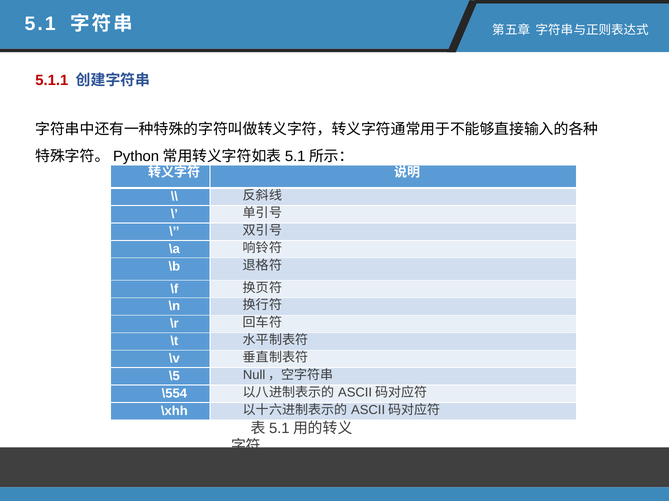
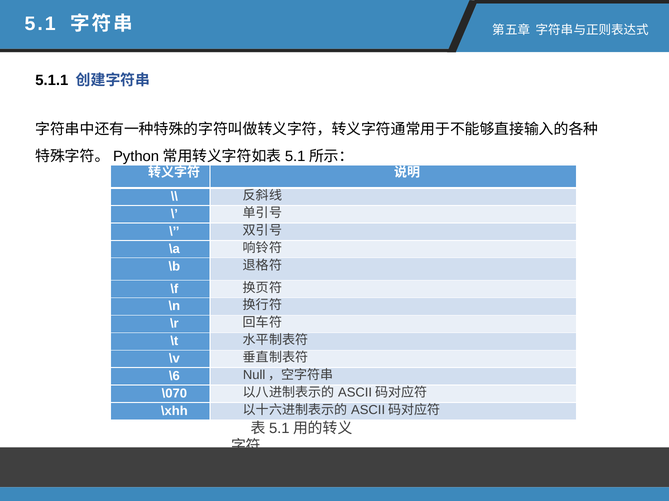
5.1.1 colour: red -> black
\5: \5 -> \6
\554: \554 -> \070
